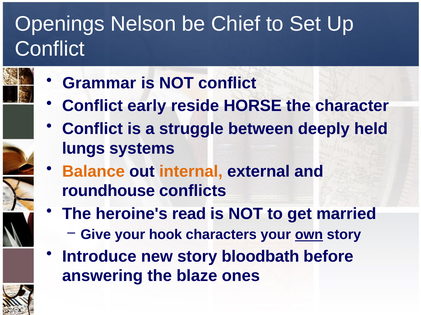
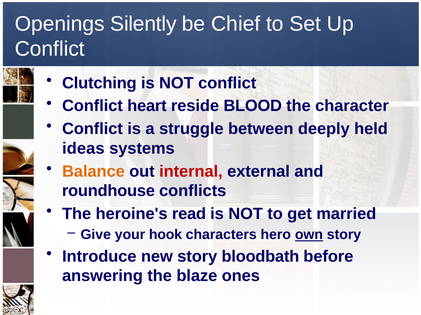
Nelson: Nelson -> Silently
Grammar: Grammar -> Clutching
early: early -> heart
HORSE: HORSE -> BLOOD
lungs: lungs -> ideas
internal colour: orange -> red
characters your: your -> hero
